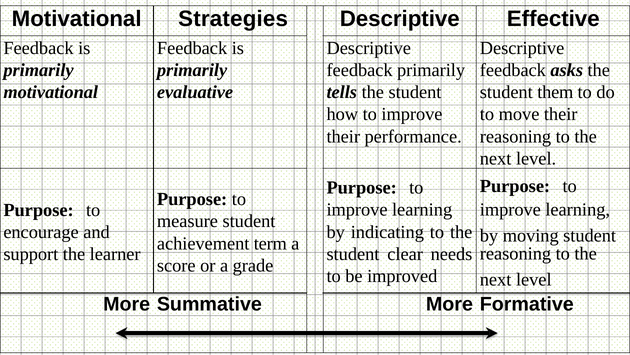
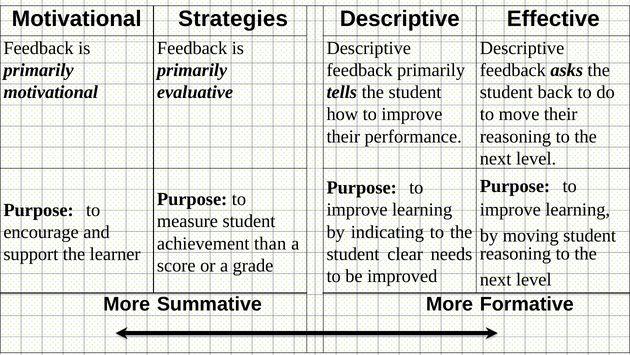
them: them -> back
term: term -> than
